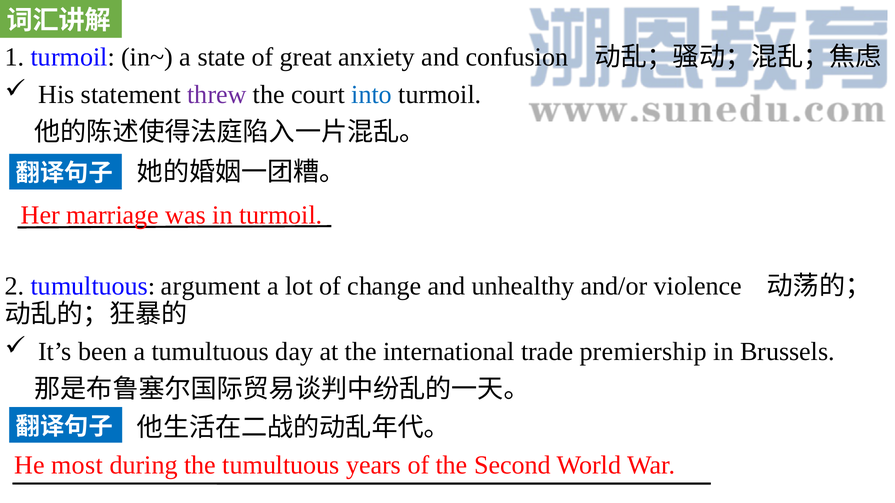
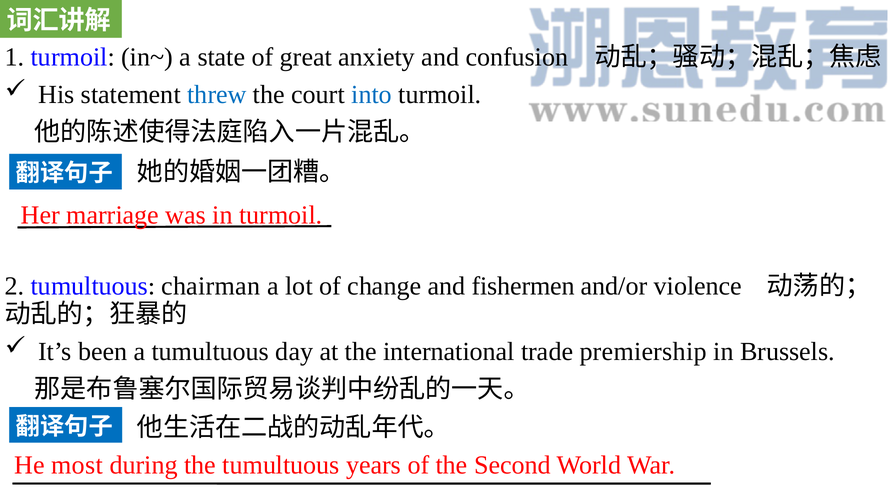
threw colour: purple -> blue
argument: argument -> chairman
unhealthy: unhealthy -> fishermen
